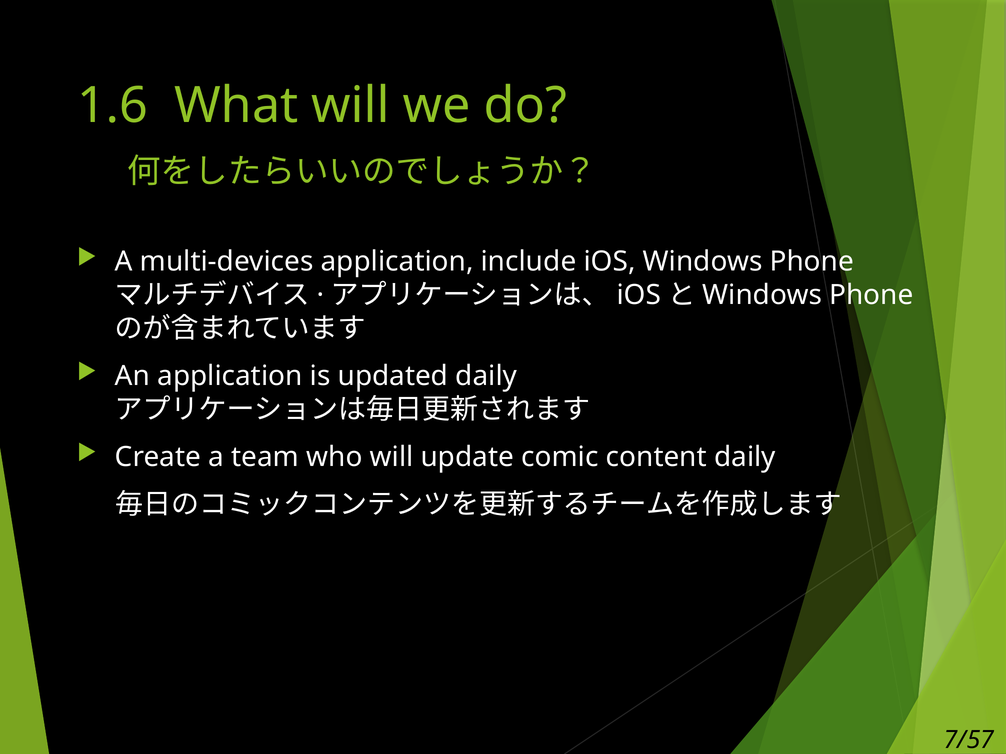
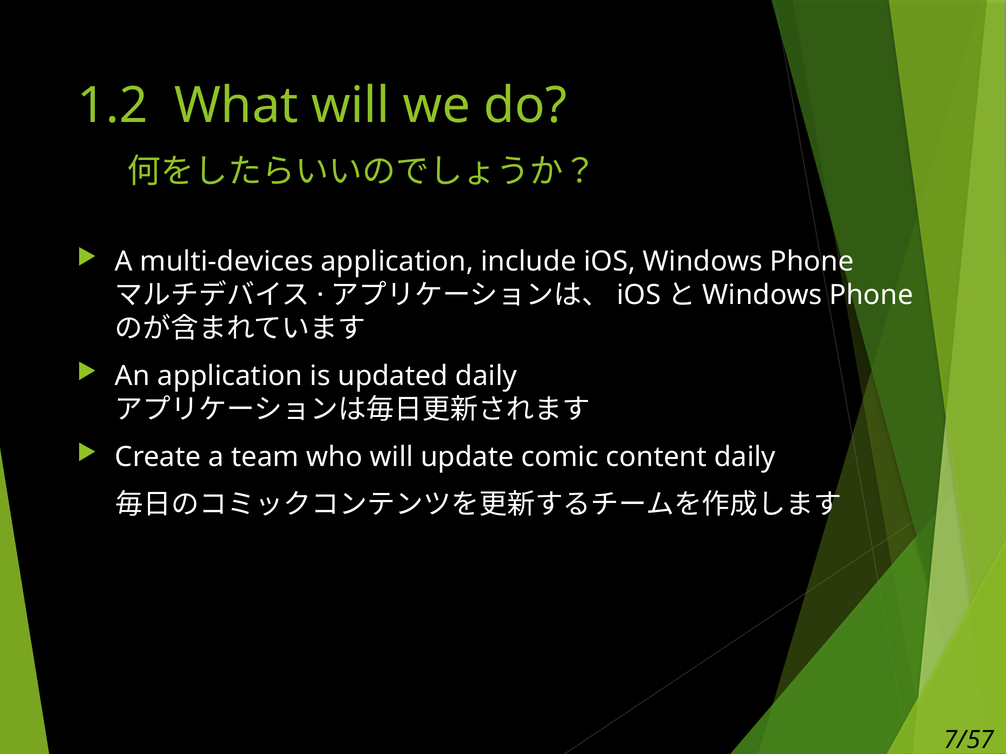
1.6: 1.6 -> 1.2
